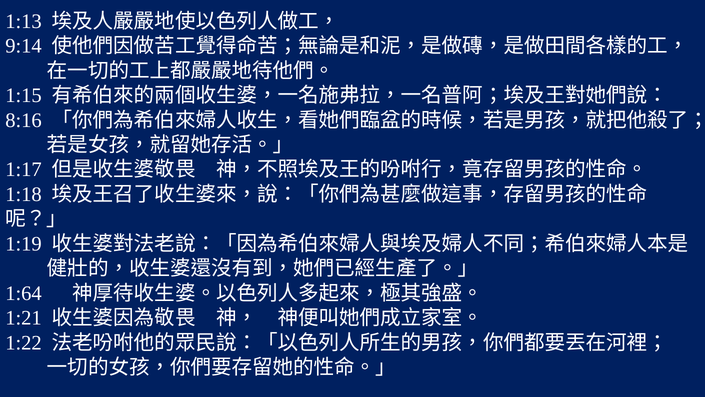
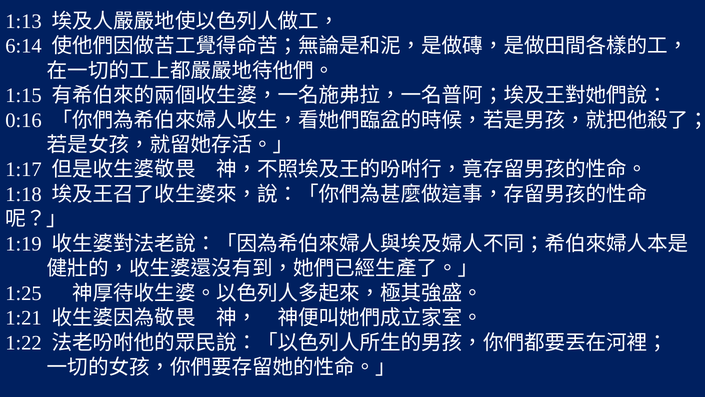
9:14: 9:14 -> 6:14
8:16: 8:16 -> 0:16
1:64: 1:64 -> 1:25
